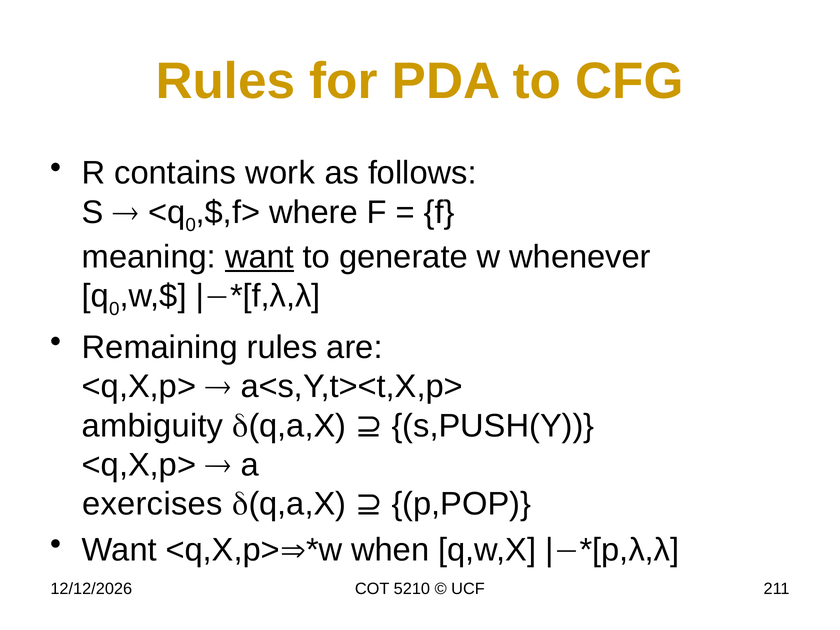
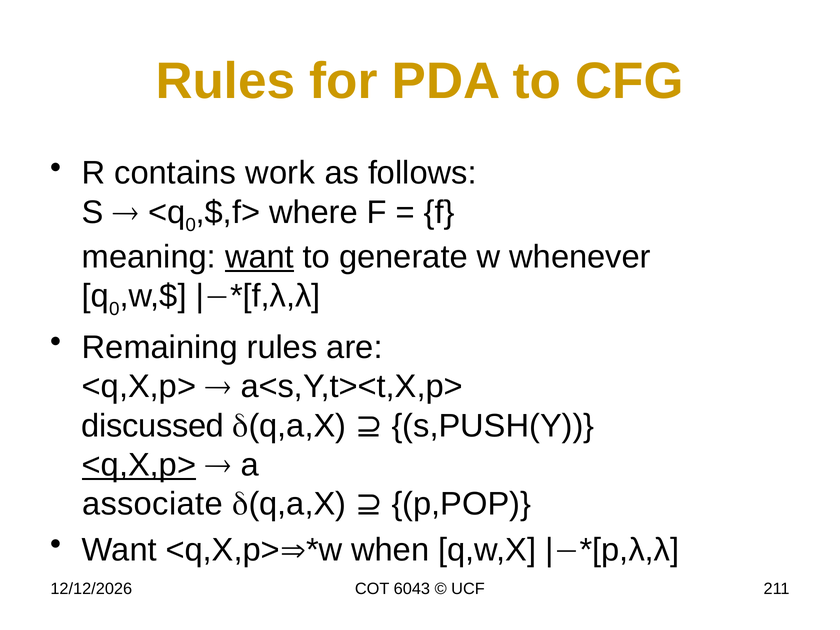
ambiguity: ambiguity -> discussed
<q,X,p> at (139, 465) underline: none -> present
exercises: exercises -> associate
5210: 5210 -> 6043
